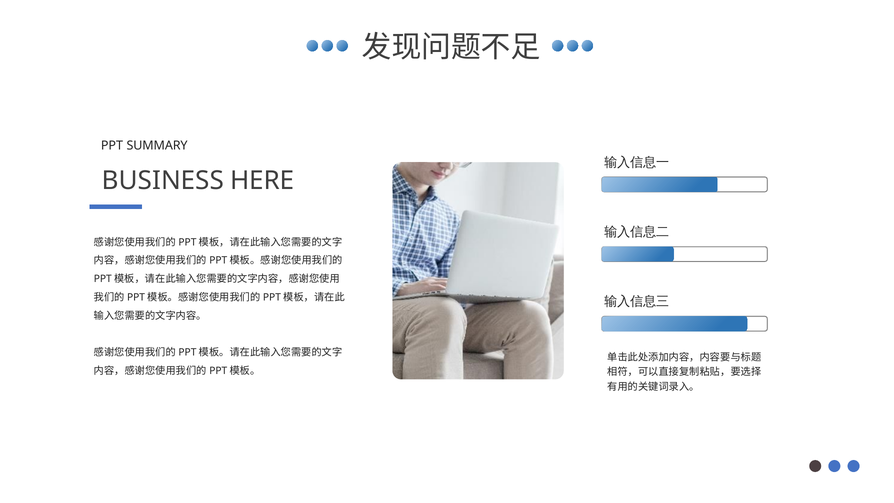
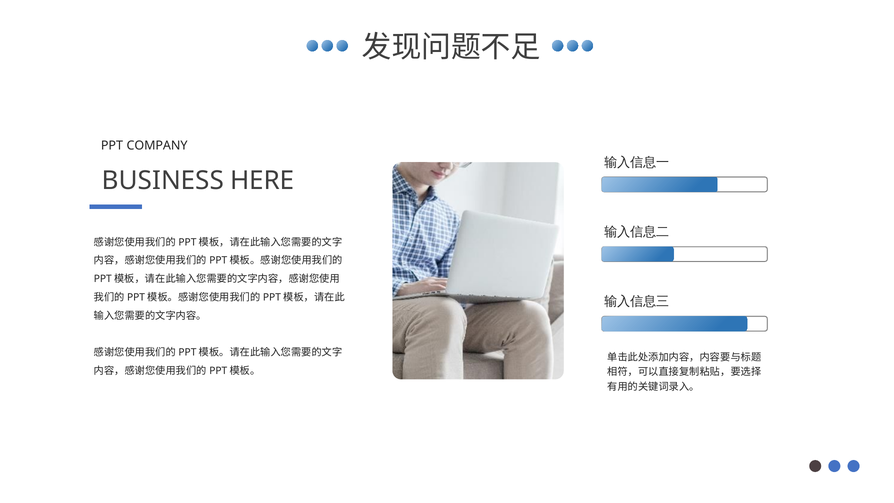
SUMMARY: SUMMARY -> COMPANY
